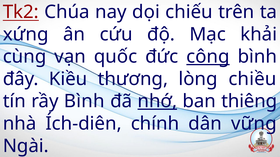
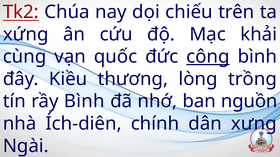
chiều: chiều -> trồng
nhớ underline: present -> none
thiêng: thiêng -> nguồn
vững: vững -> xưng
